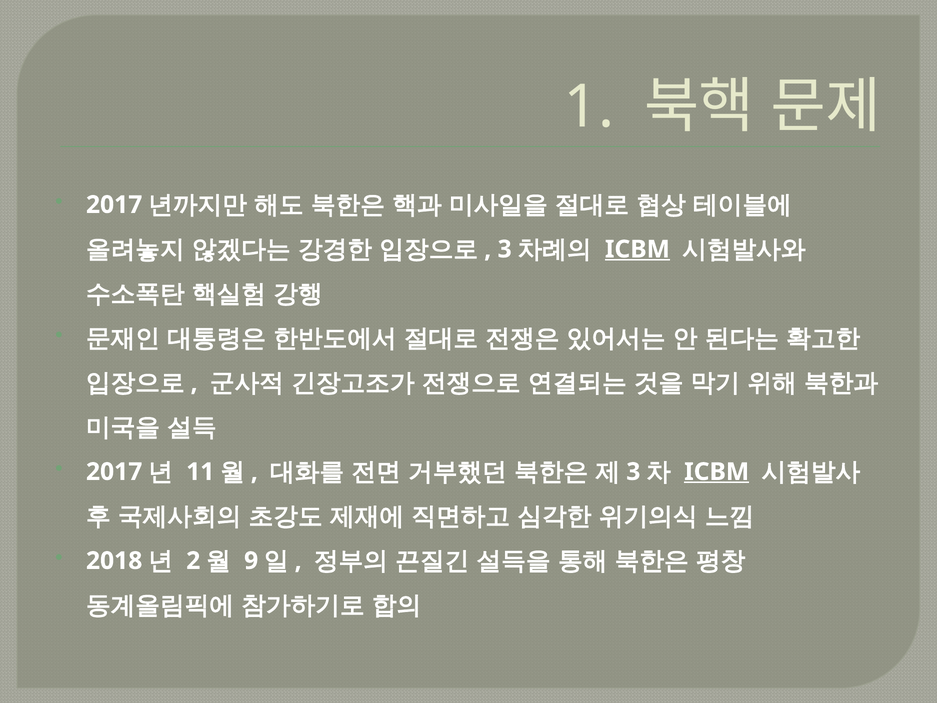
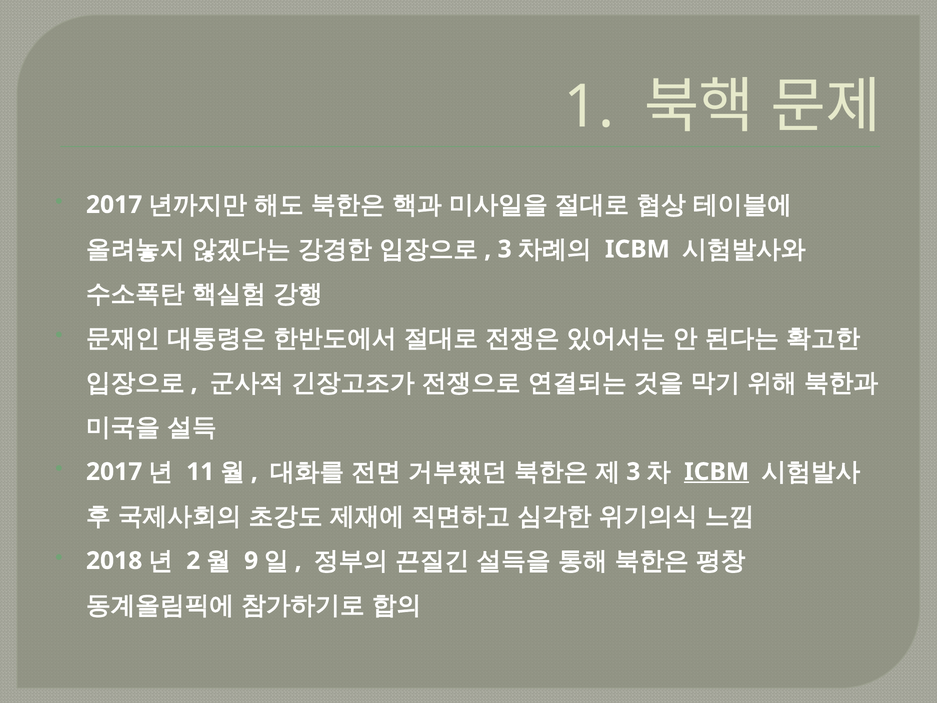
ICBM at (637, 249) underline: present -> none
